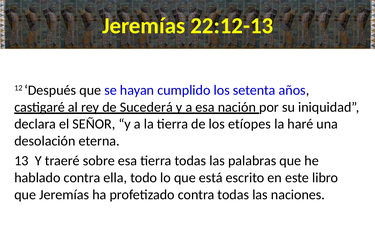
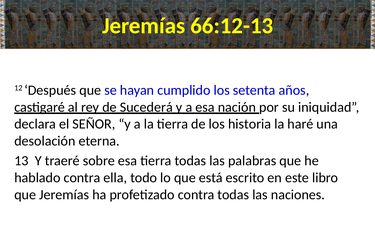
22:12-13: 22:12-13 -> 66:12-13
etíopes: etíopes -> historia
